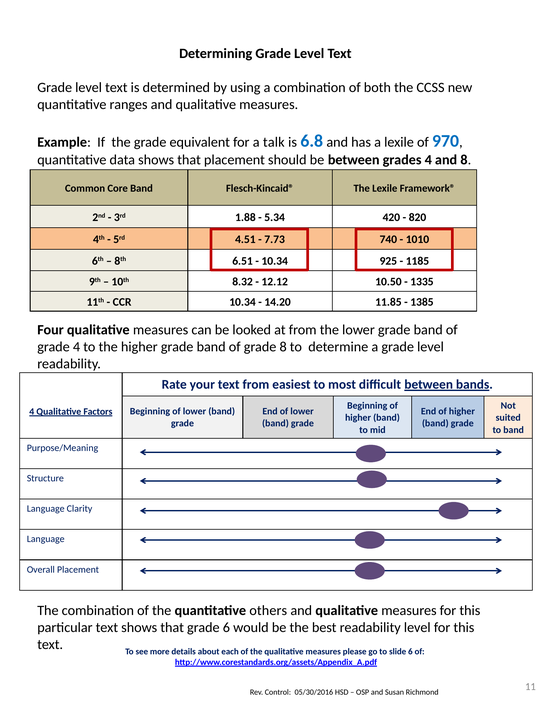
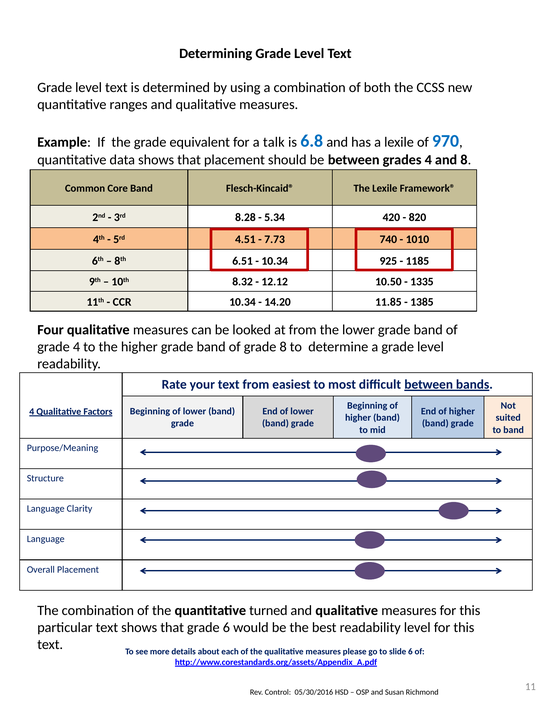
1.88: 1.88 -> 8.28
others: others -> turned
